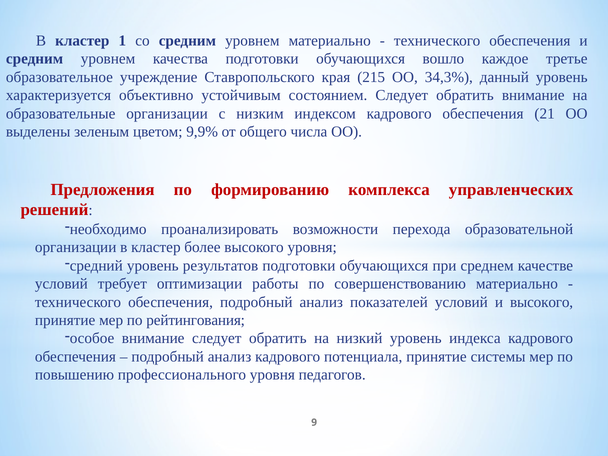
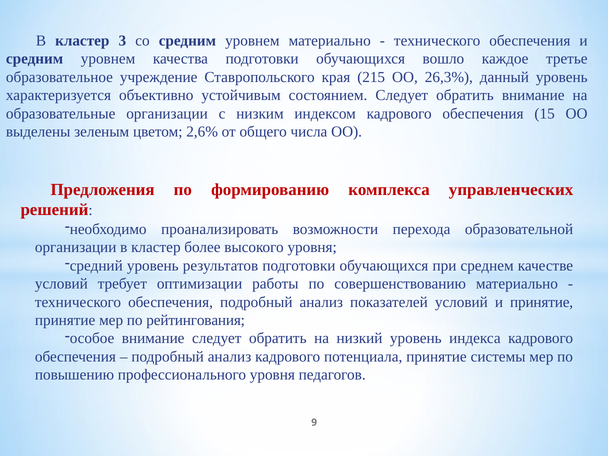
1: 1 -> 3
34,3%: 34,3% -> 26,3%
21: 21 -> 15
9,9%: 9,9% -> 2,6%
и высокого: высокого -> принятие
